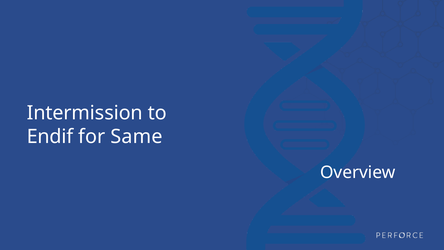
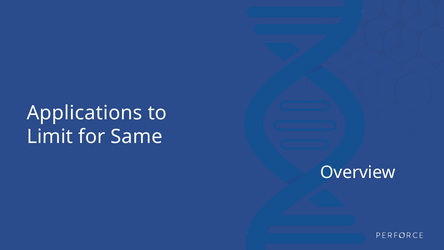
Intermission: Intermission -> Applications
Endif: Endif -> Limit
